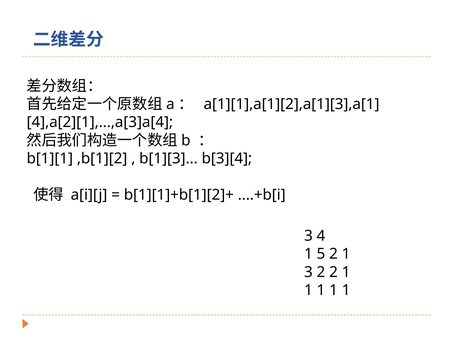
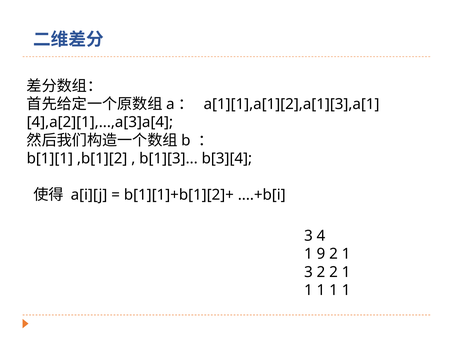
5: 5 -> 9
